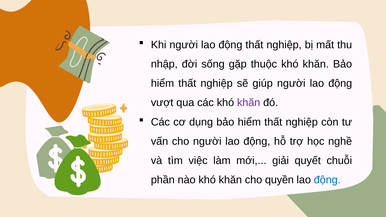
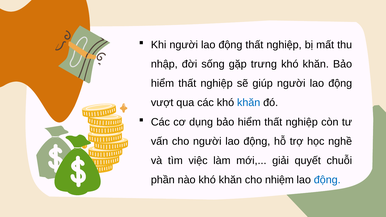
thuộc: thuộc -> trưng
khăn at (249, 103) colour: purple -> blue
quyền: quyền -> nhiệm
